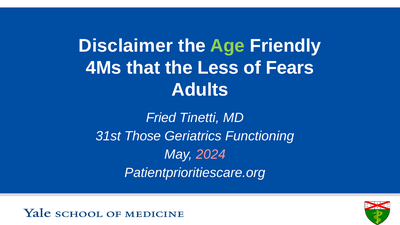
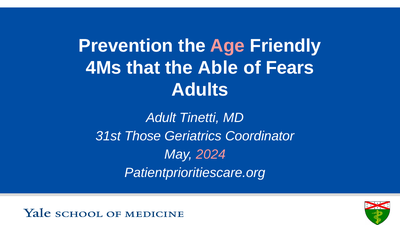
Disclaimer: Disclaimer -> Prevention
Age colour: light green -> pink
Less: Less -> Able
Fried: Fried -> Adult
Functioning: Functioning -> Coordinator
